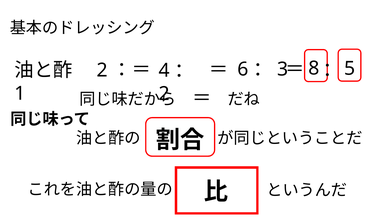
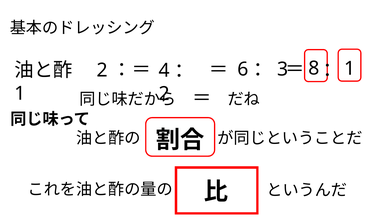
8 5: 5 -> 1
